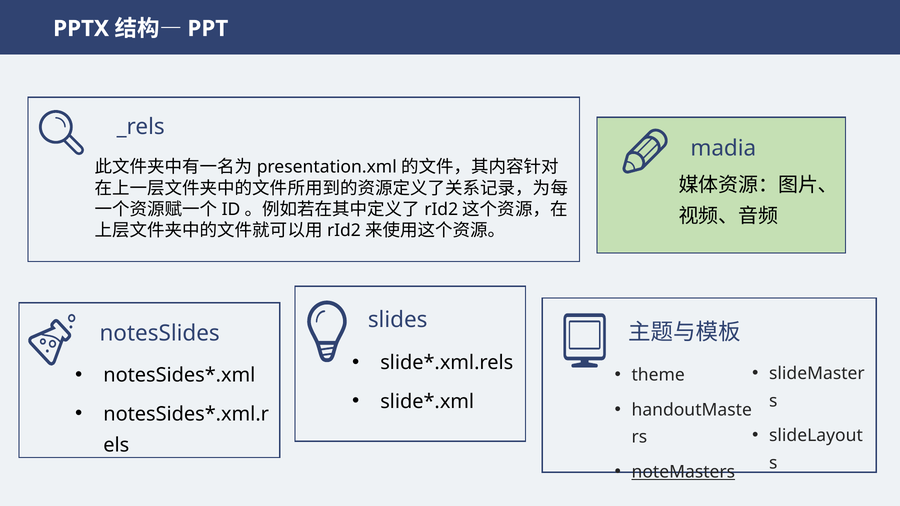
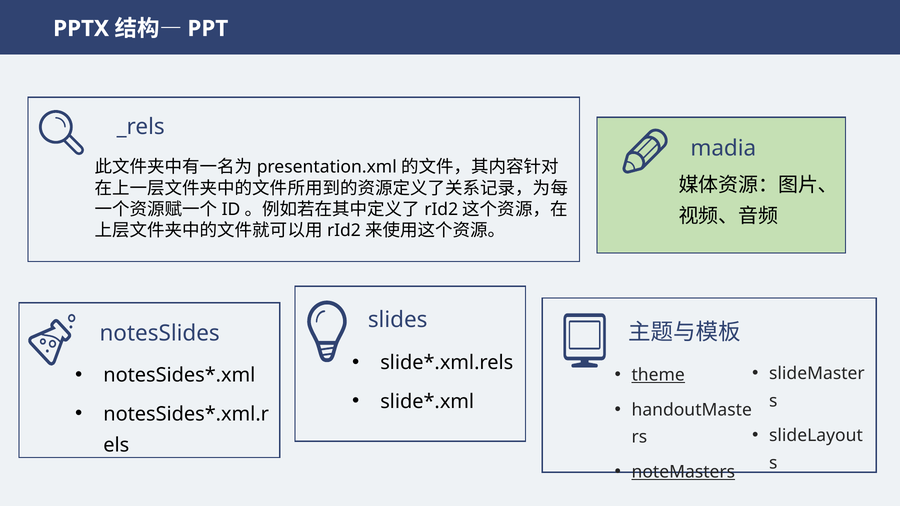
theme underline: none -> present
